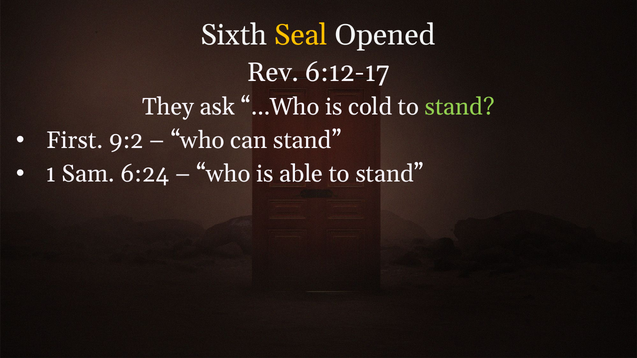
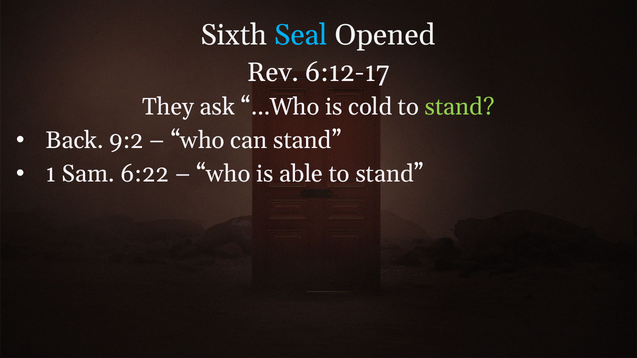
Seal colour: yellow -> light blue
First: First -> Back
6:24: 6:24 -> 6:22
